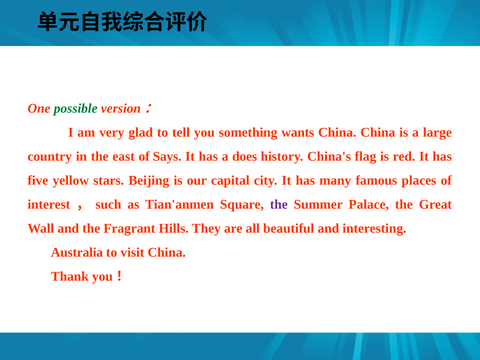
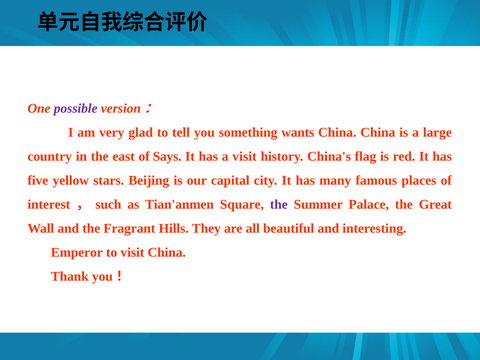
possible colour: green -> purple
a does: does -> visit
Australia: Australia -> Emperor
